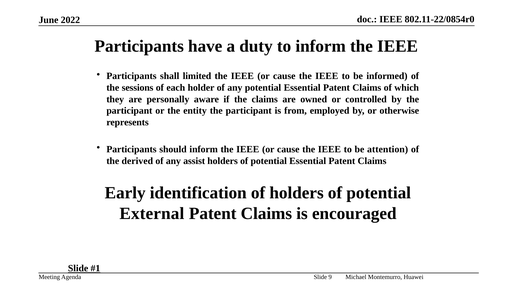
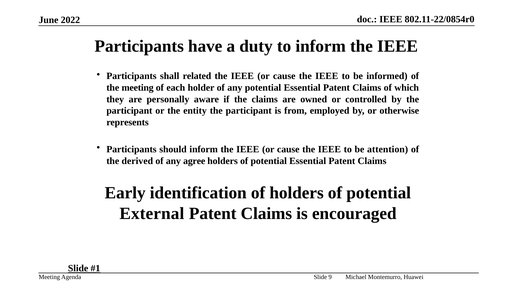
limited: limited -> related
the sessions: sessions -> meeting
assist: assist -> agree
